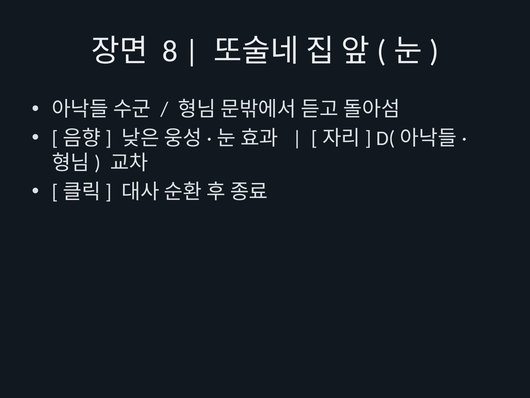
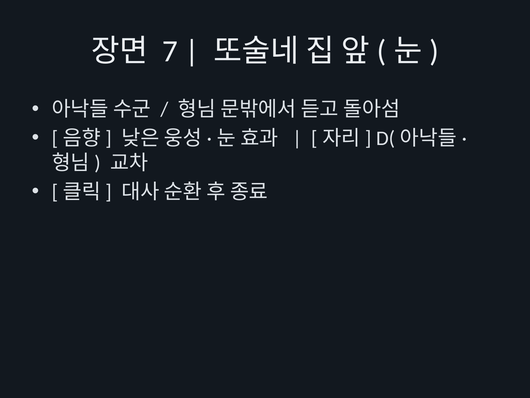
8: 8 -> 7
